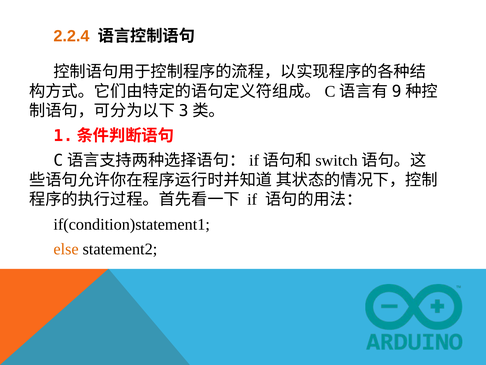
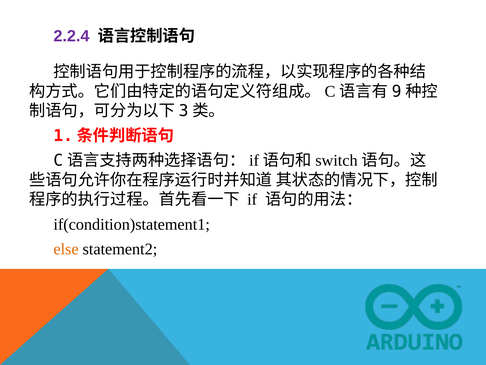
2.2.4 colour: orange -> purple
